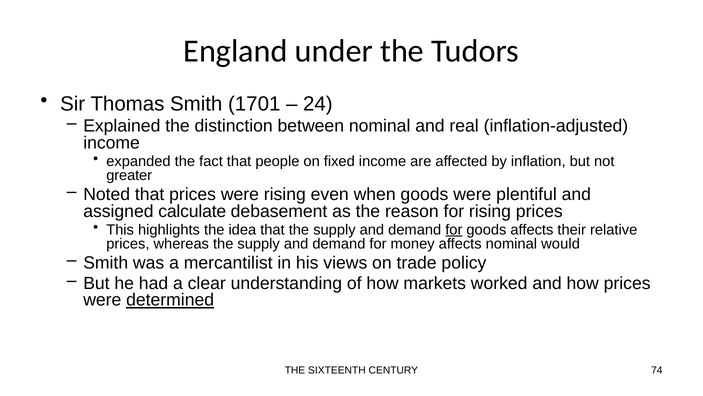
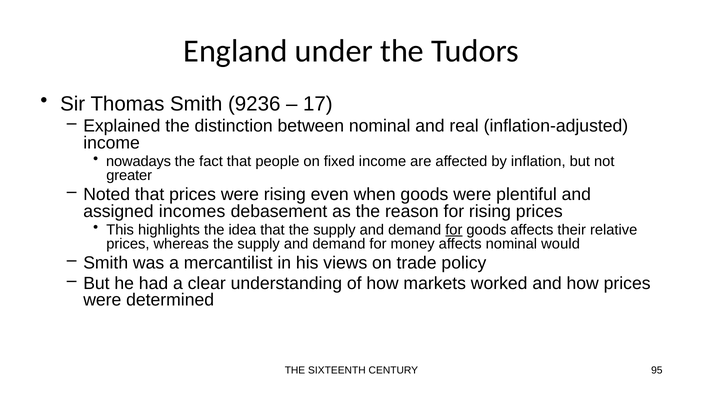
1701: 1701 -> 9236
24: 24 -> 17
expanded: expanded -> nowadays
calculate: calculate -> incomes
determined underline: present -> none
74: 74 -> 95
